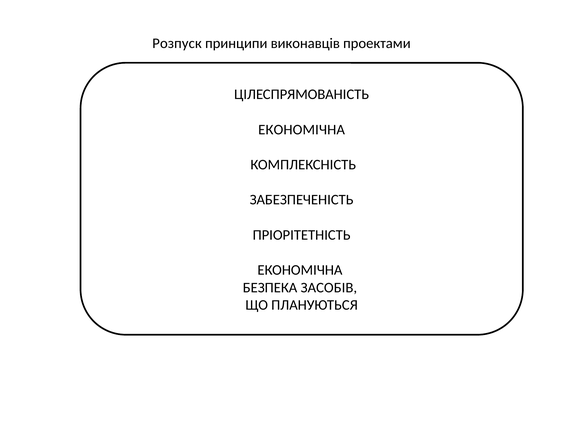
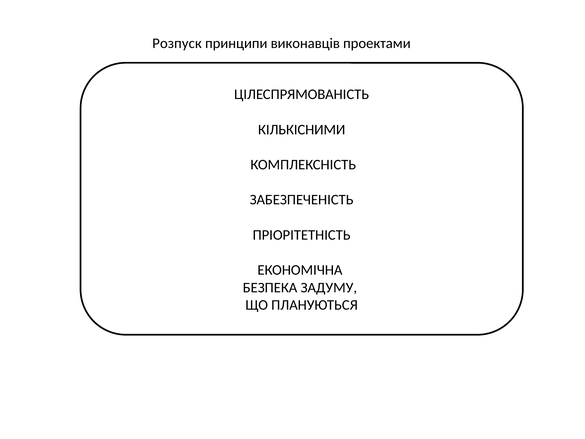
ЕКОНОМІЧНА at (302, 129): ЕКОНОМІЧНА -> КІЛЬКІСНИМИ
ЗАСОБІВ: ЗАСОБІВ -> ЗАДУМУ
